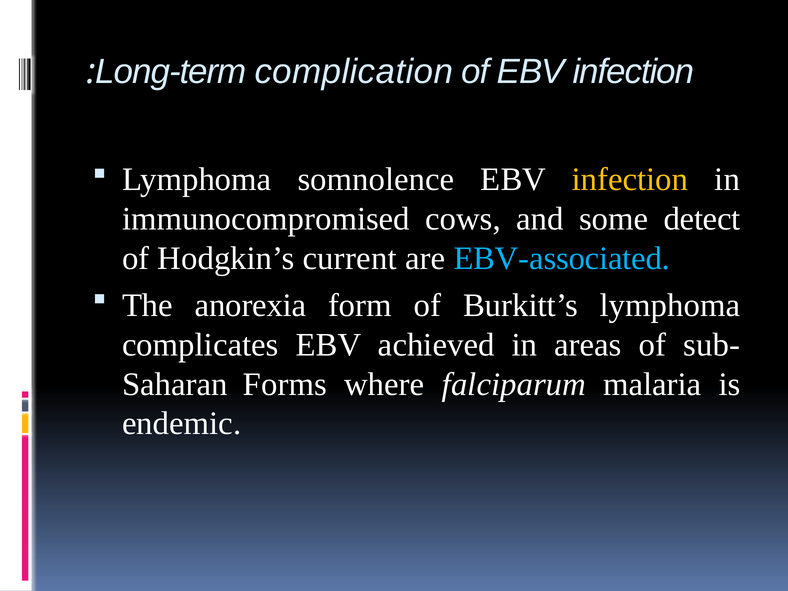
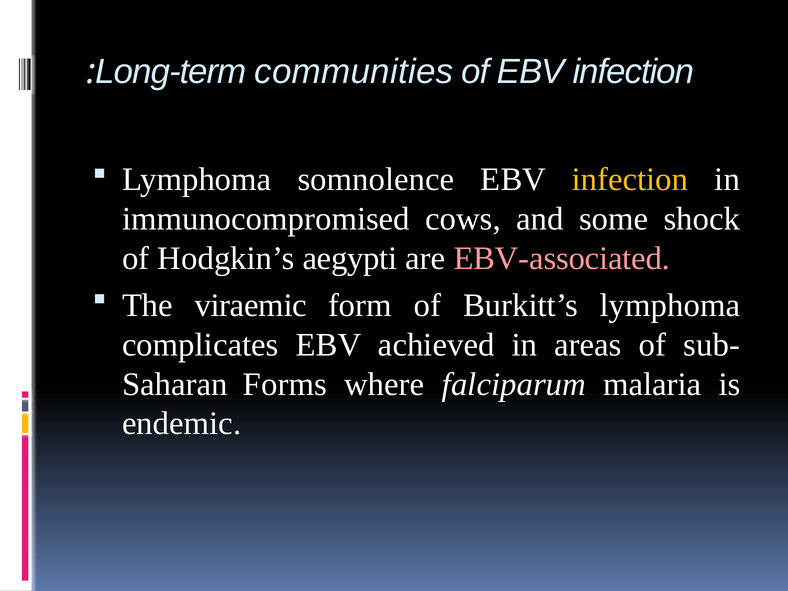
complication: complication -> communities
detect: detect -> shock
current: current -> aegypti
EBV-associated colour: light blue -> pink
anorexia: anorexia -> viraemic
